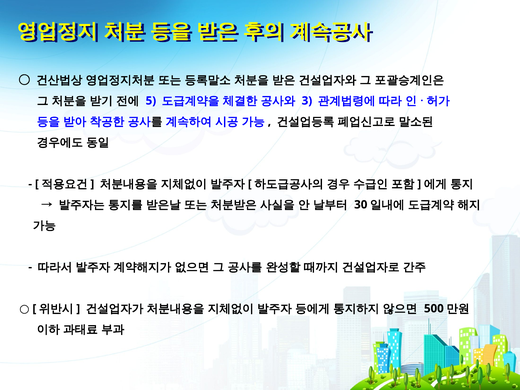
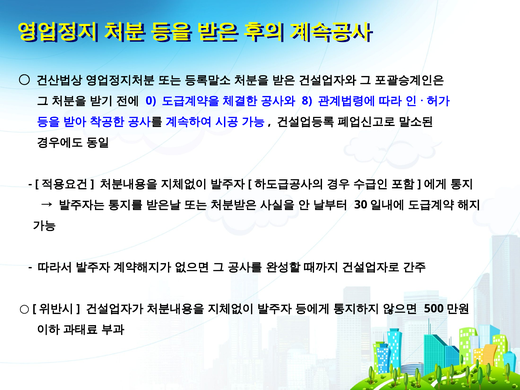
5: 5 -> 0
3: 3 -> 8
